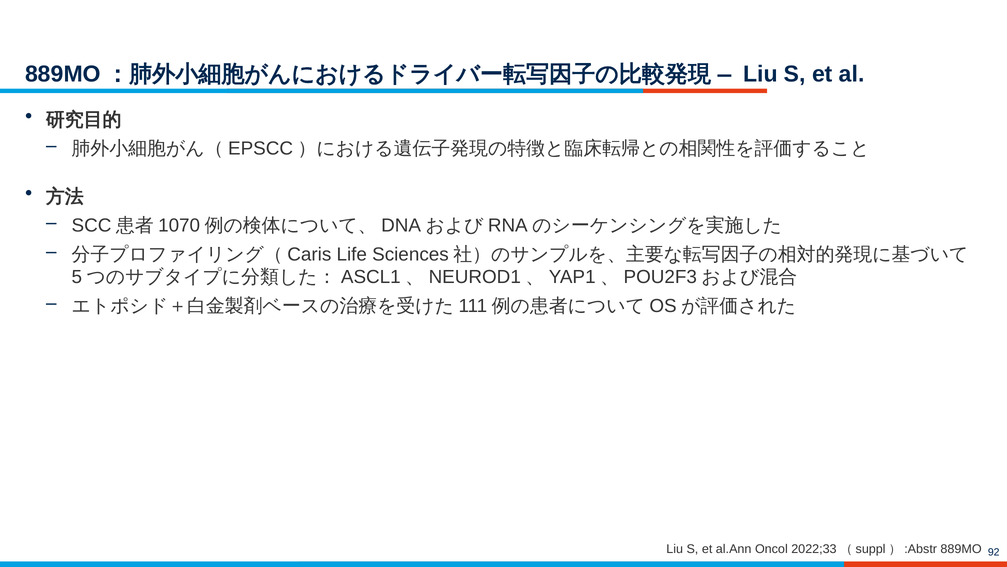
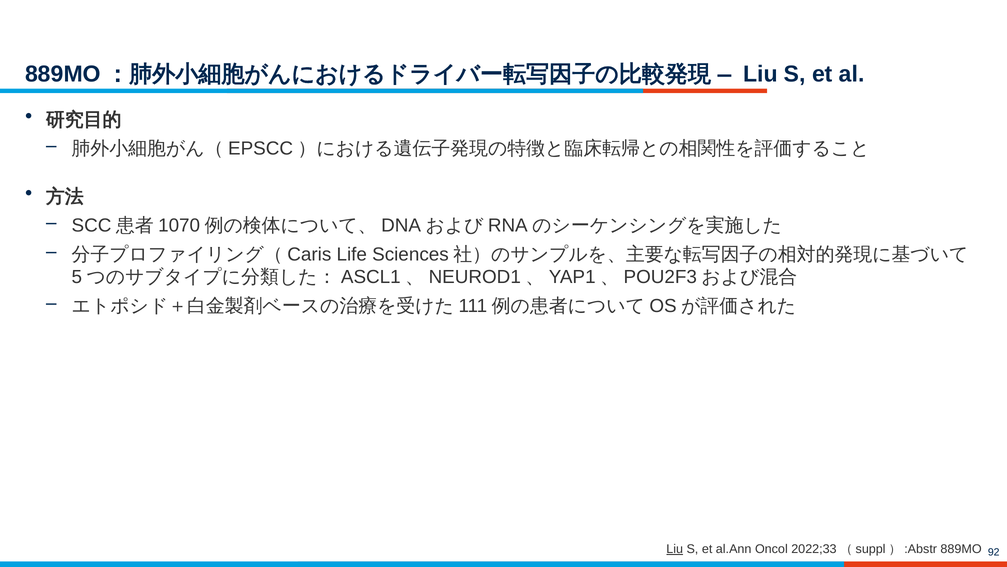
Liu at (675, 548) underline: none -> present
